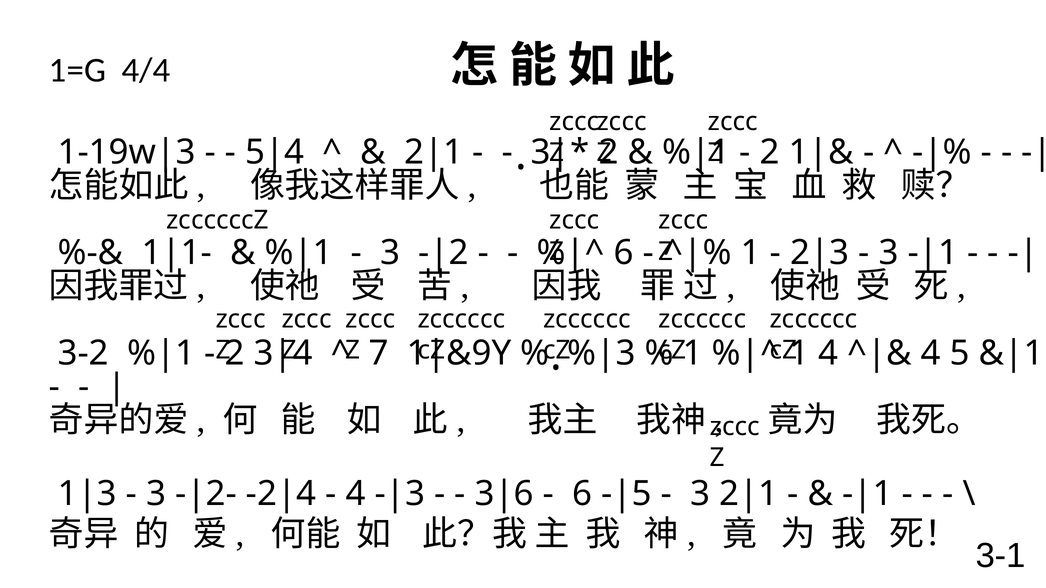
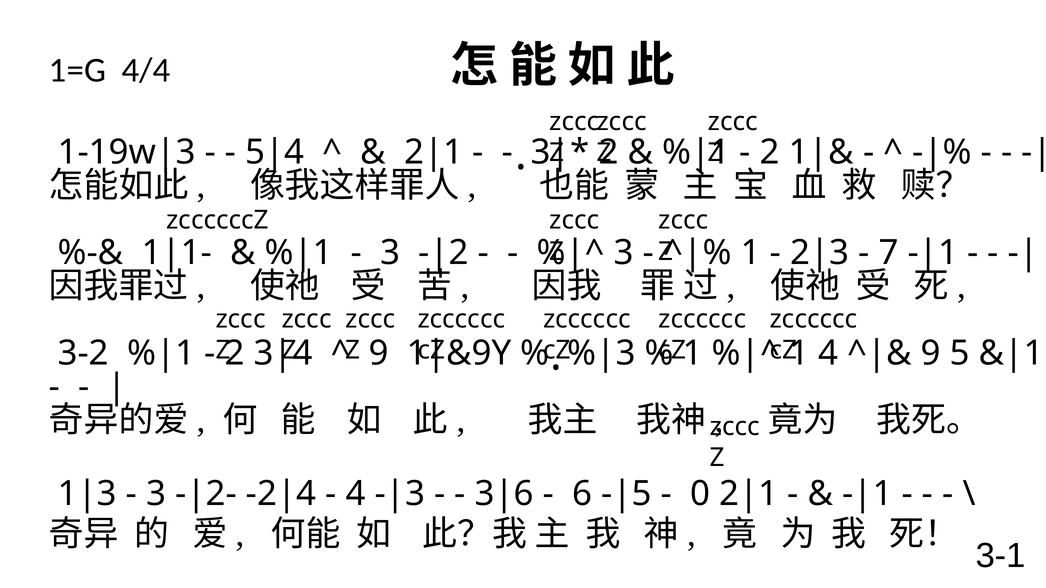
6 at (624, 253): 6 -> 3
3 at (889, 253): 3 -> 7
7 at (379, 353): 7 -> 9
4 at (931, 353): 4 -> 9
3 at (700, 494): 3 -> 0
